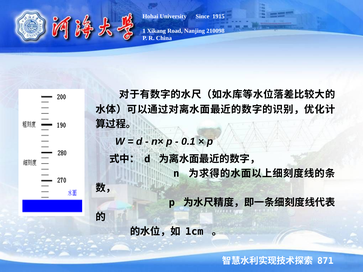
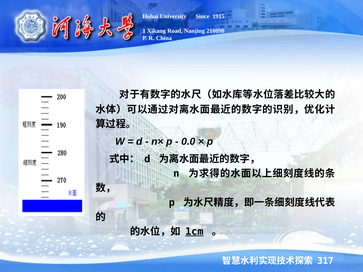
0.1: 0.1 -> 0.0
1cm underline: none -> present
871: 871 -> 317
